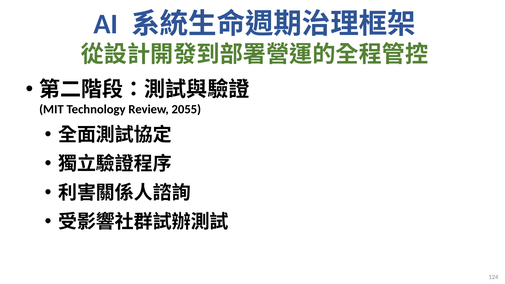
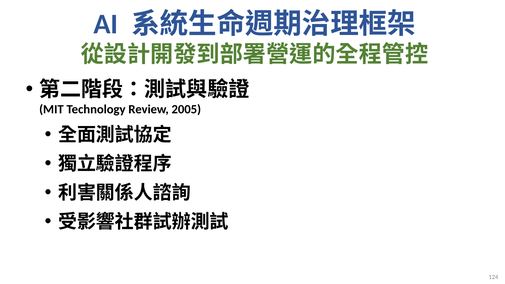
2055: 2055 -> 2005
